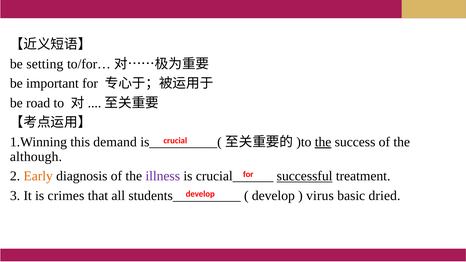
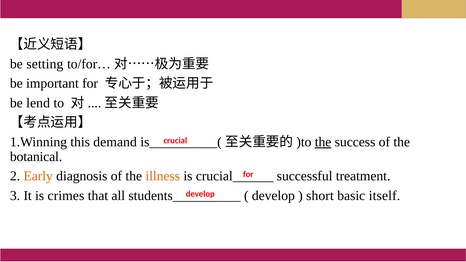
road: road -> lend
although: although -> botanical
illness colour: purple -> orange
successful underline: present -> none
virus: virus -> short
dried: dried -> itself
